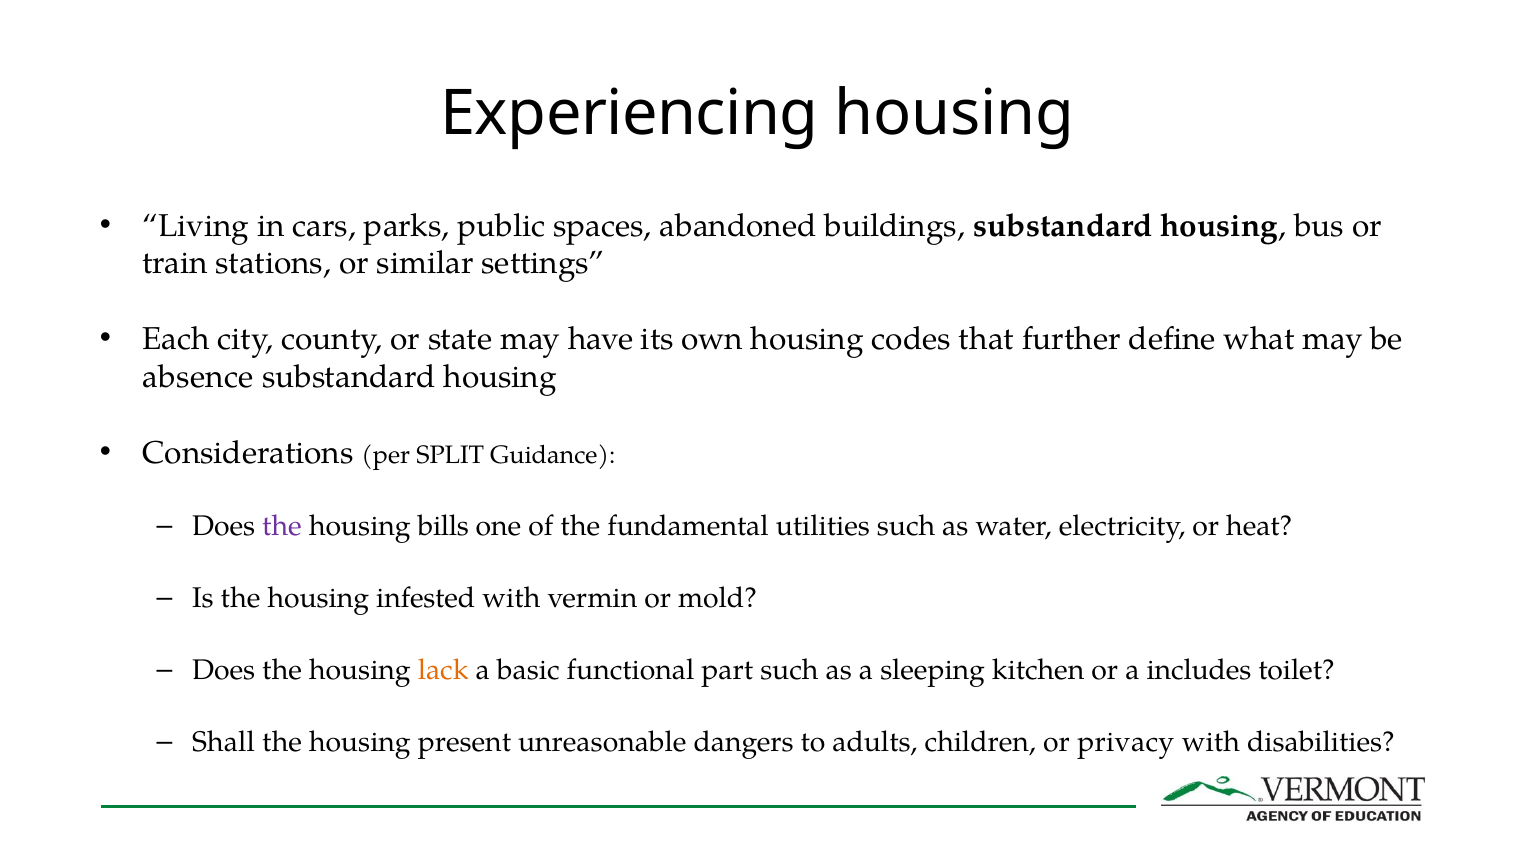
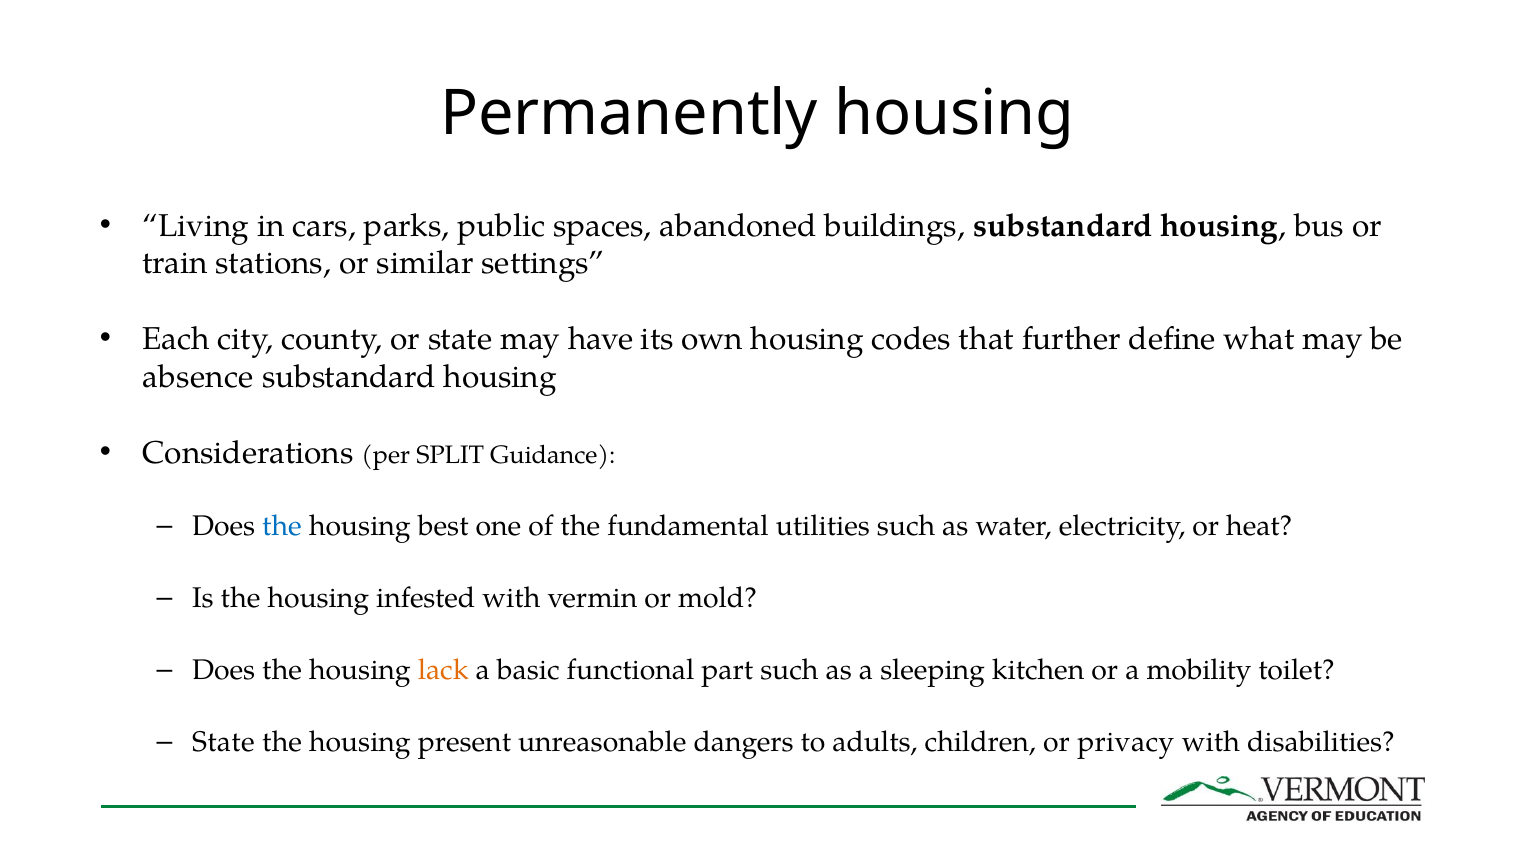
Experiencing: Experiencing -> Permanently
the at (282, 527) colour: purple -> blue
bills: bills -> best
includes: includes -> mobility
Shall at (223, 743): Shall -> State
